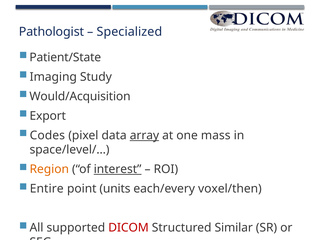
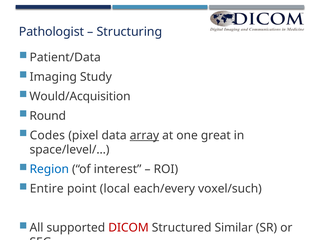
Specialized: Specialized -> Structuring
Patient/State: Patient/State -> Patient/Data
Export: Export -> Round
mass: mass -> great
Region colour: orange -> blue
interest underline: present -> none
units: units -> local
voxel/then: voxel/then -> voxel/such
